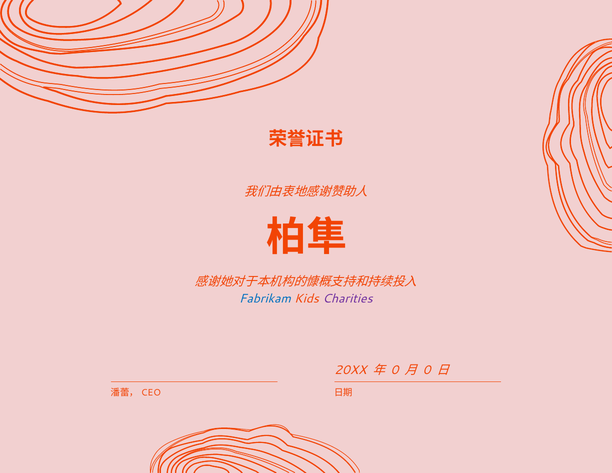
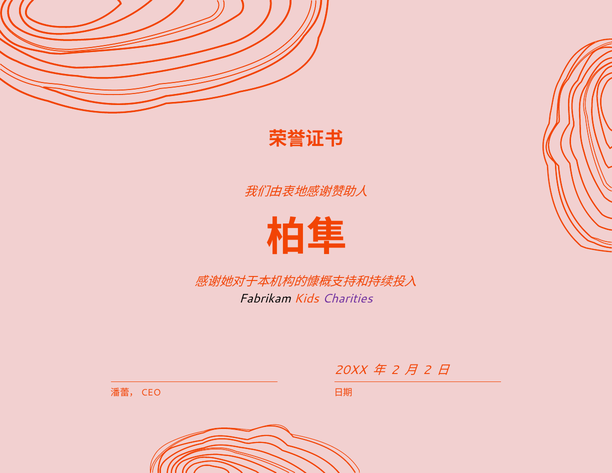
Fabrikam colour: blue -> black
0 at (395, 370): 0 -> 2
0 at (427, 370): 0 -> 2
